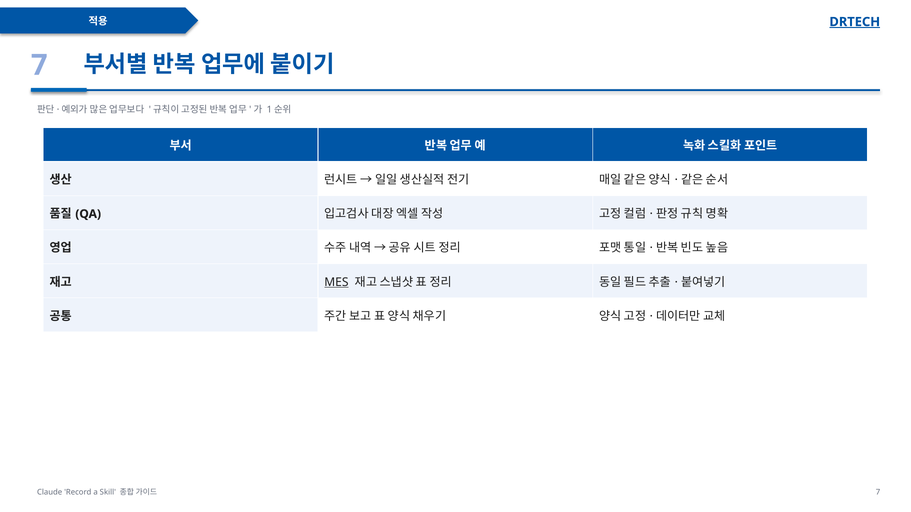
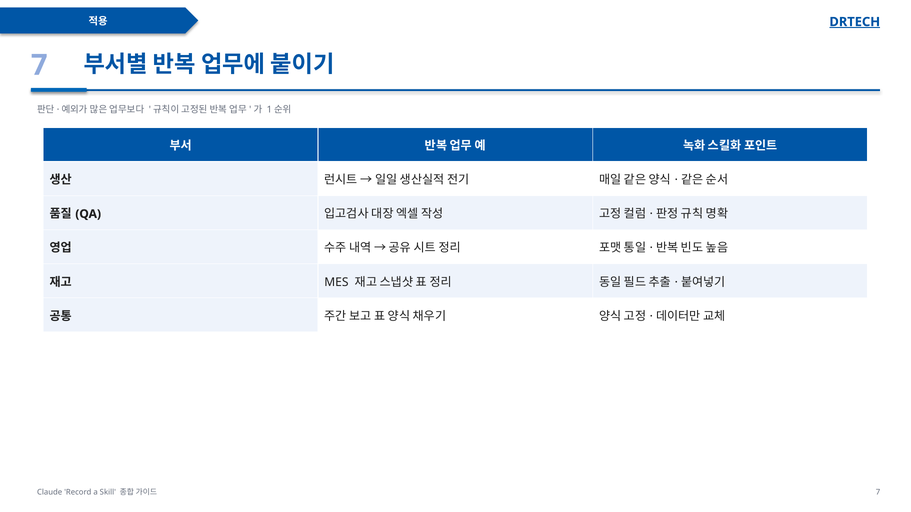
MES underline: present -> none
